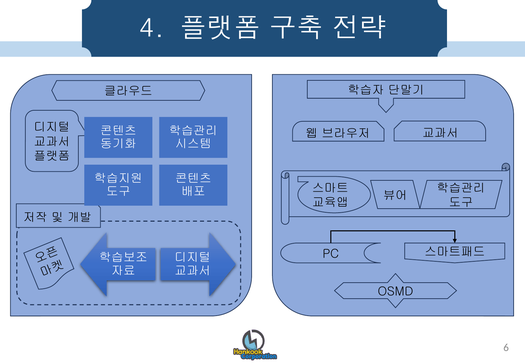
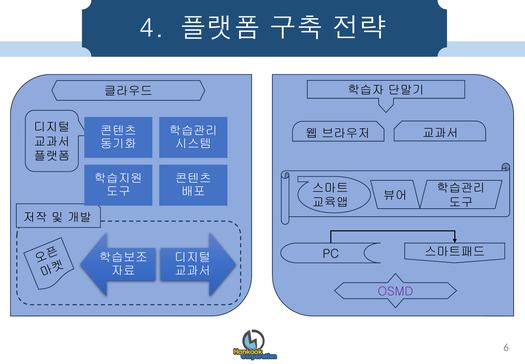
OSMD colour: black -> purple
